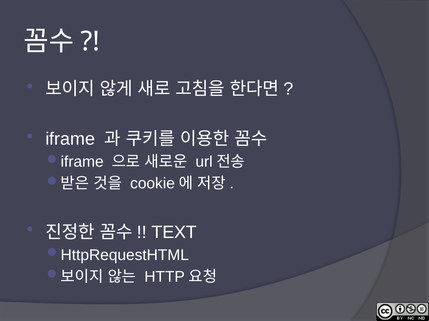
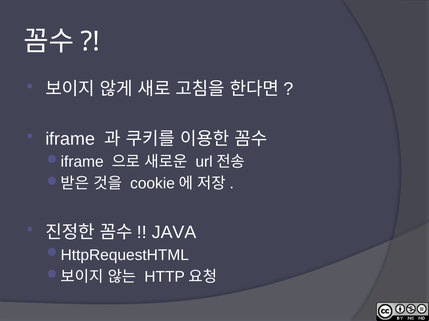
TEXT: TEXT -> JAVA
